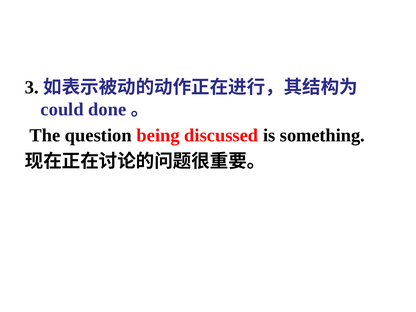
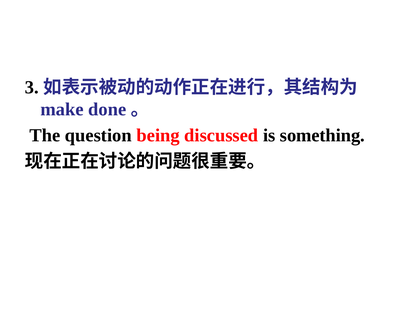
could: could -> make
